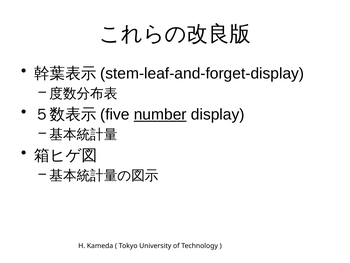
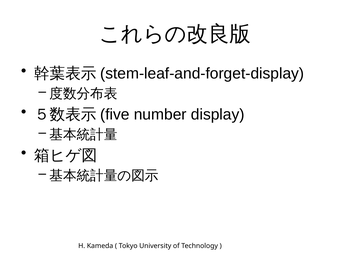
number underline: present -> none
